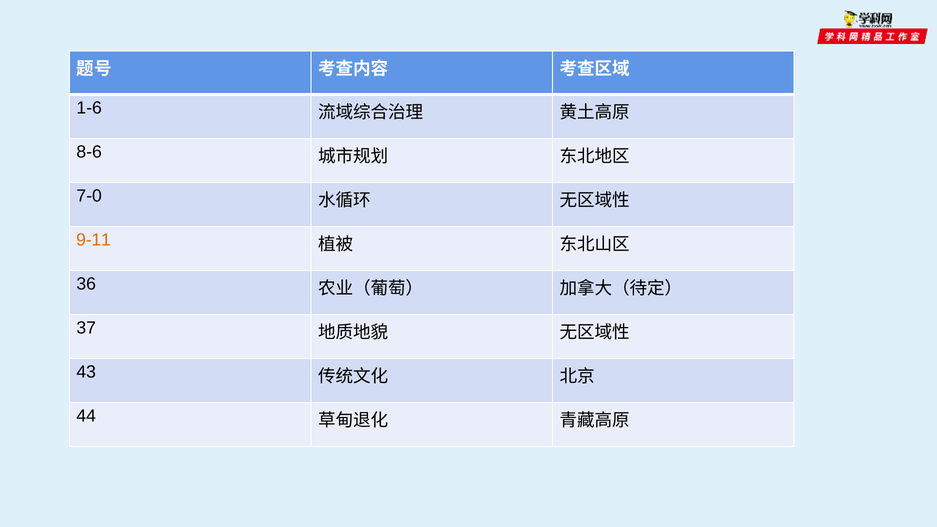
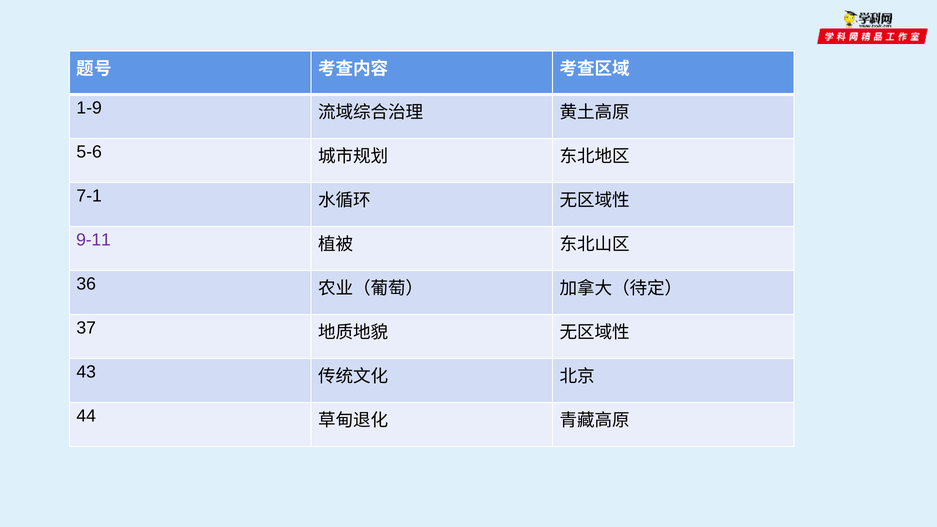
1-6: 1-6 -> 1-9
8-6: 8-6 -> 5-6
7-0: 7-0 -> 7-1
9-11 colour: orange -> purple
